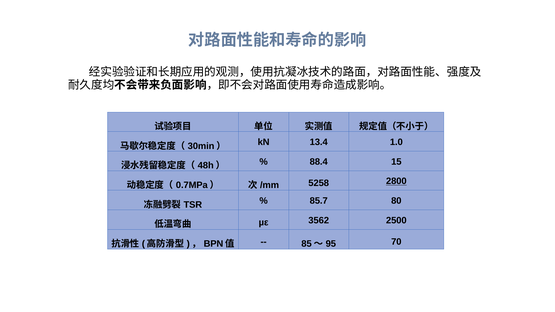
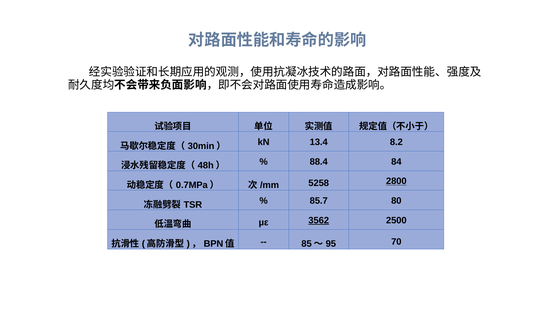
1.0: 1.0 -> 8.2
15: 15 -> 84
3562 underline: none -> present
